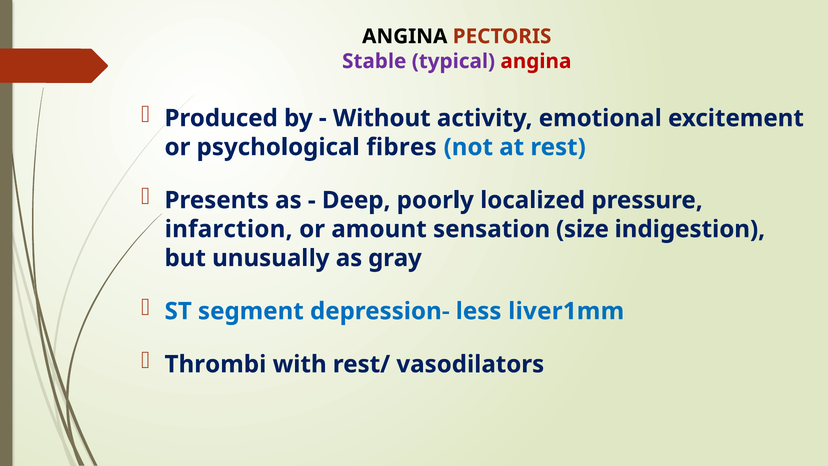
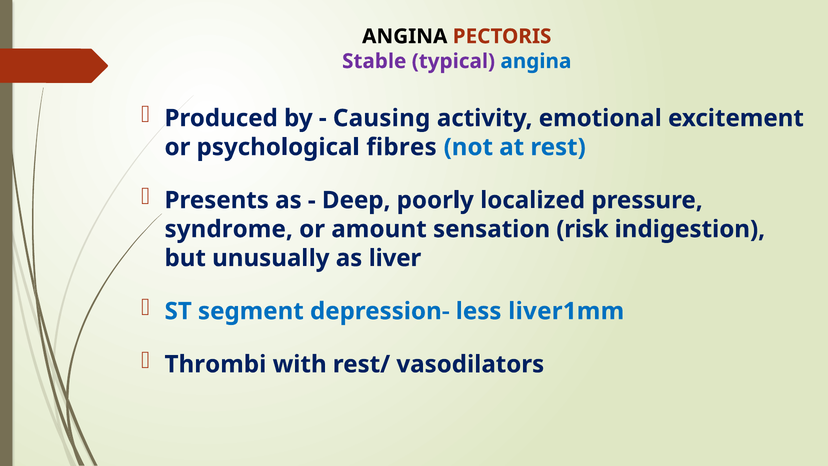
angina at (536, 61) colour: red -> blue
Without: Without -> Causing
infarction: infarction -> syndrome
size: size -> risk
gray: gray -> liver
